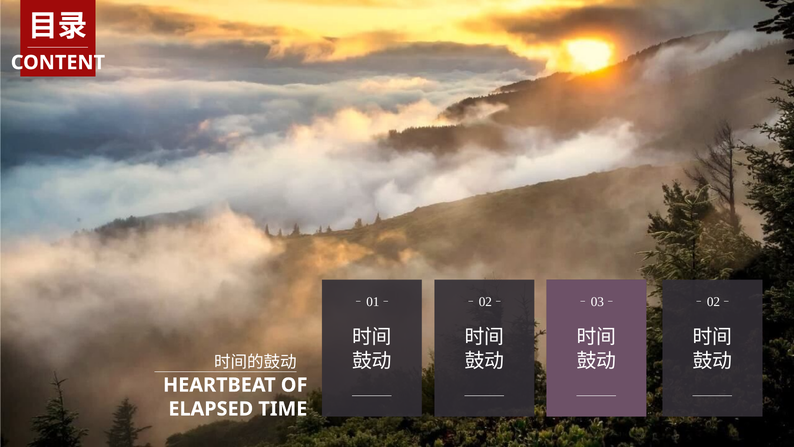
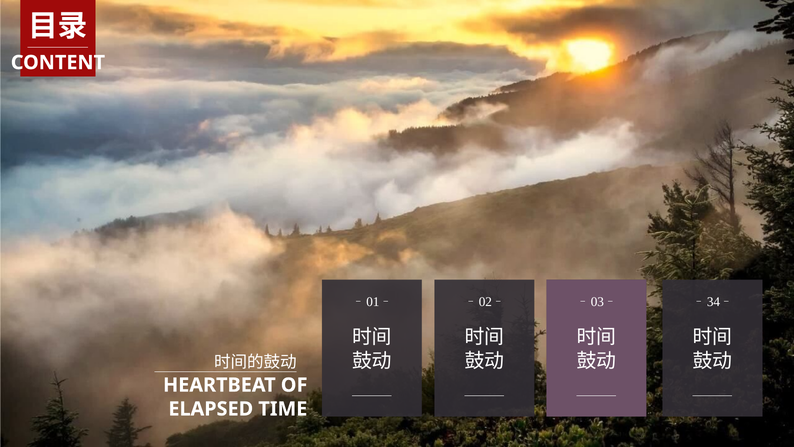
03 02: 02 -> 34
